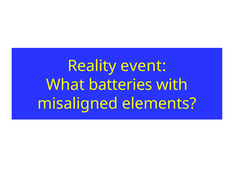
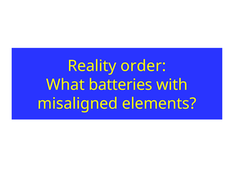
event: event -> order
